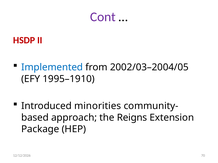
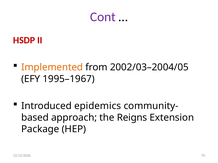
Implemented colour: blue -> orange
1995–1910: 1995–1910 -> 1995–1967
minorities: minorities -> epidemics
